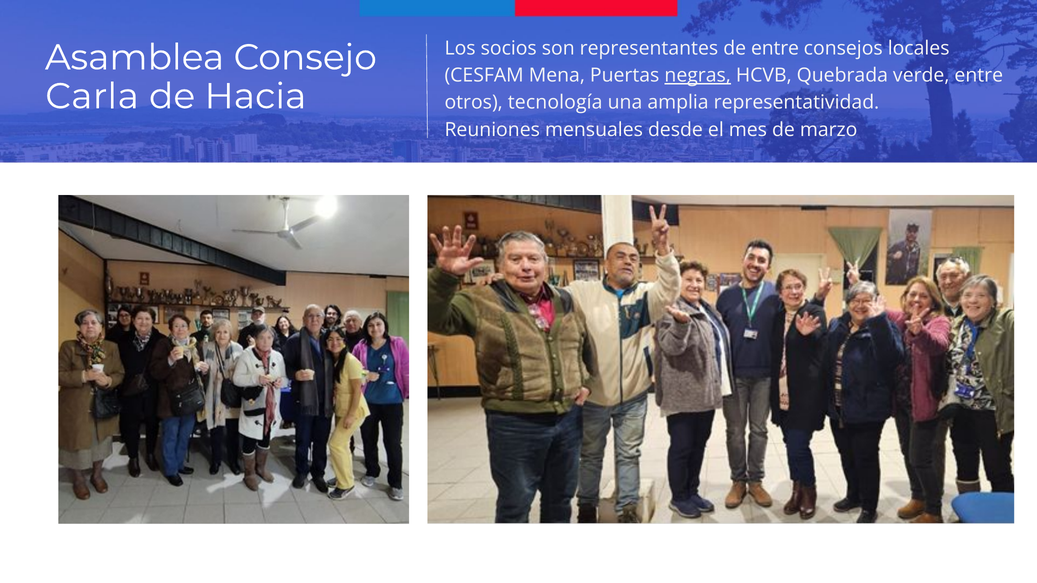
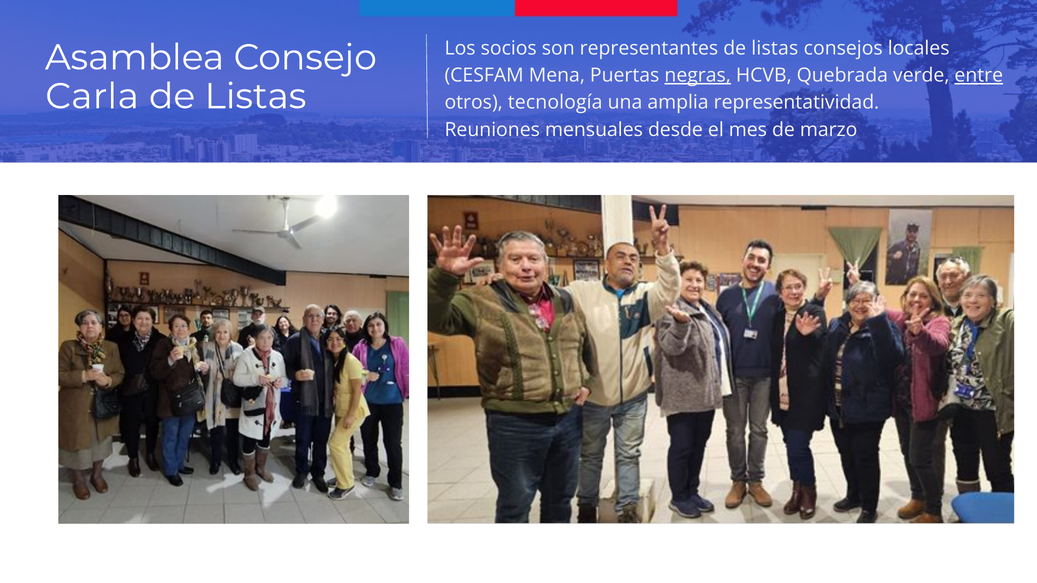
representantes de entre: entre -> listas
entre at (979, 75) underline: none -> present
Hacia at (255, 96): Hacia -> Listas
